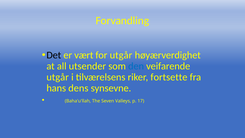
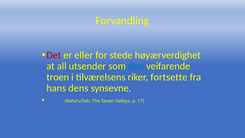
Det colour: black -> red
vært: vært -> eller
for utgår: utgår -> stede
utgår at (58, 77): utgår -> troen
